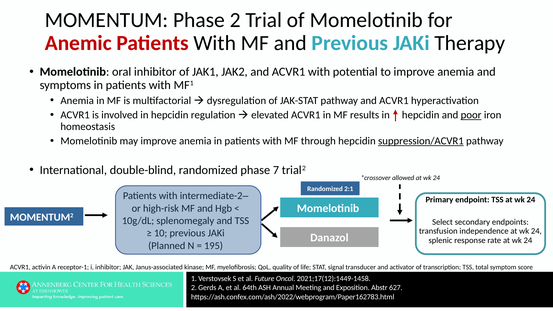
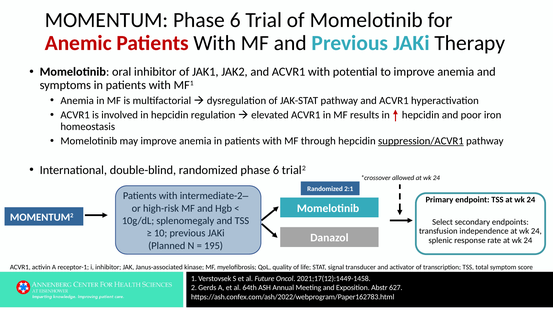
MOMENTUM Phase 2: 2 -> 6
poor underline: present -> none
randomized phase 7: 7 -> 6
